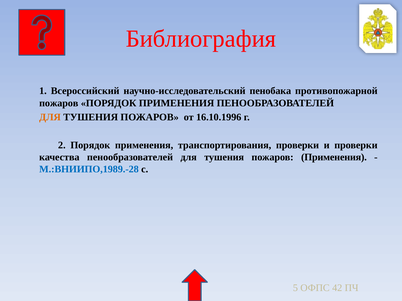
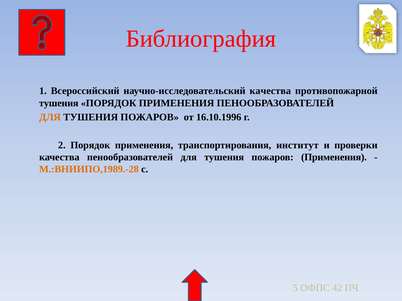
научно-исследовательский пенобака: пенобака -> качества
пожаров at (59, 103): пожаров -> тушения
транспортирования проверки: проверки -> институт
М.:ВНИИПО,1989.-28 colour: blue -> orange
